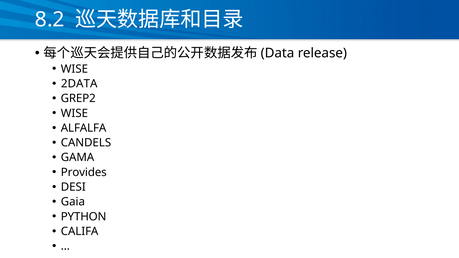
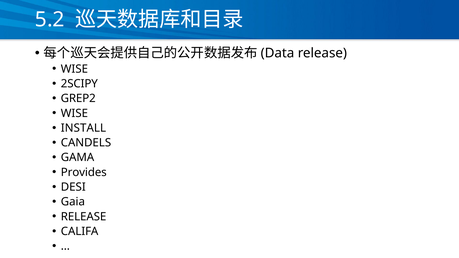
8.2: 8.2 -> 5.2
2DATA: 2DATA -> 2SCIPY
ALFALFA: ALFALFA -> INSTALL
PYTHON at (84, 217): PYTHON -> RELEASE
